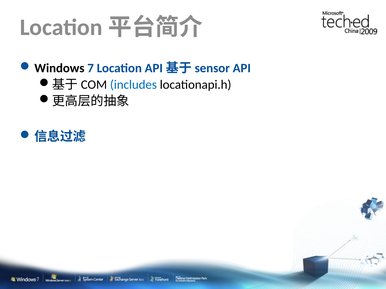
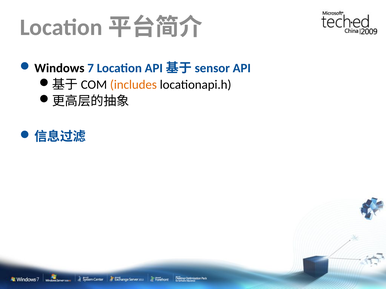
includes colour: blue -> orange
